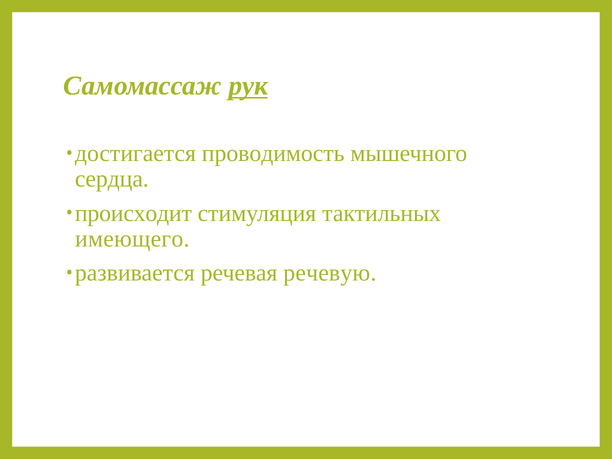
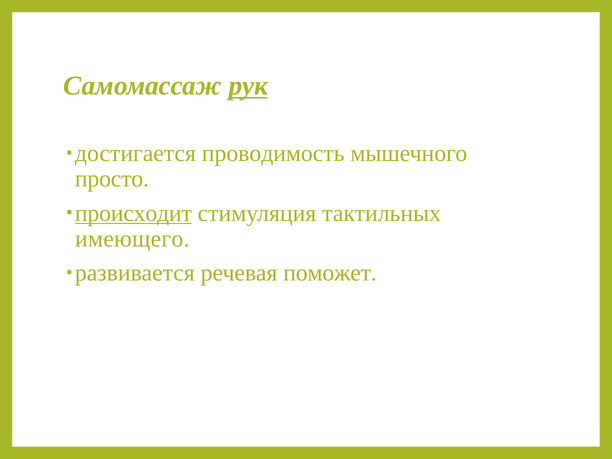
сердца: сердца -> просто
происходит underline: none -> present
речевую: речевую -> поможет
